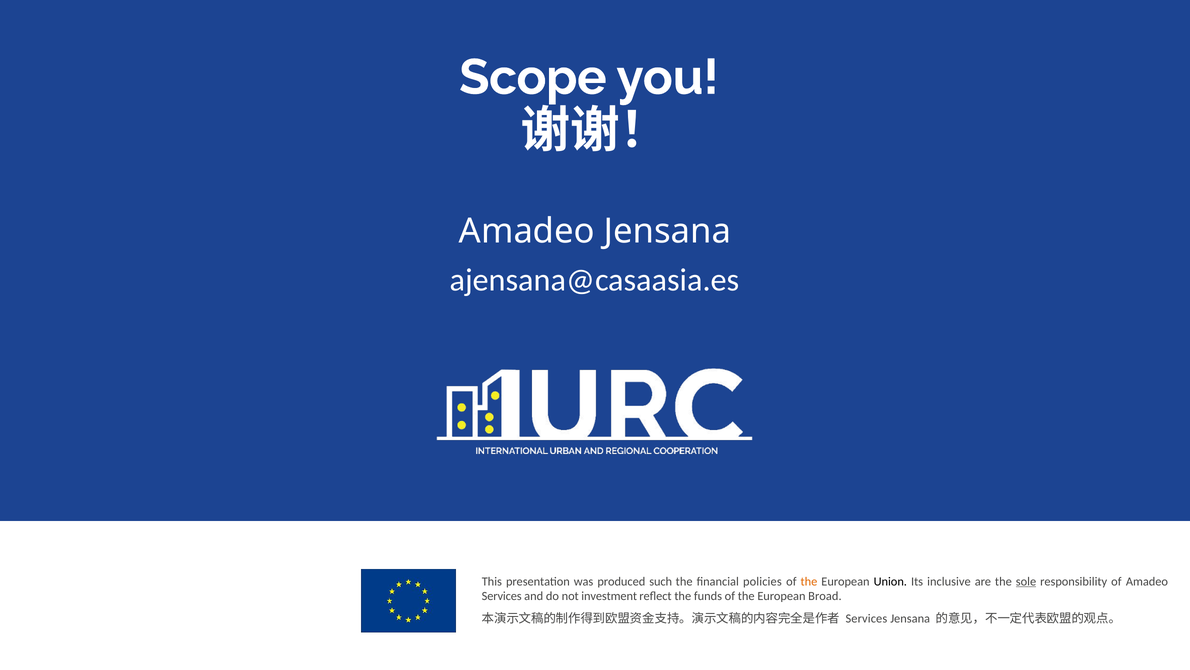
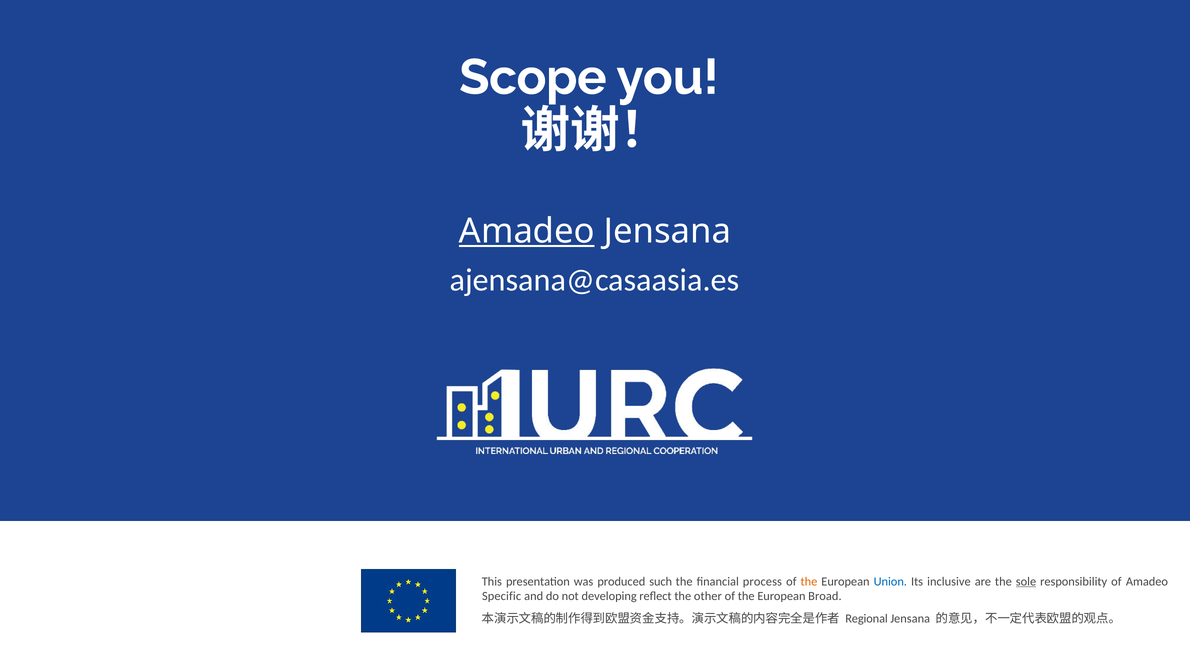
Amadeo at (527, 231) underline: none -> present
policies: policies -> process
Union colour: black -> blue
Services at (502, 596): Services -> Specific
investment: investment -> developing
funds: funds -> other
Services at (866, 618): Services -> Regional
